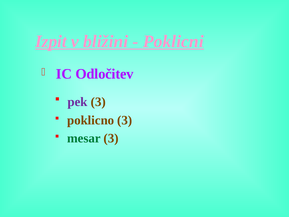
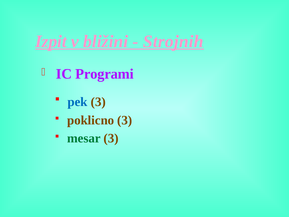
Poklicni: Poklicni -> Strojnih
Odločitev: Odločitev -> Programi
pek colour: purple -> blue
